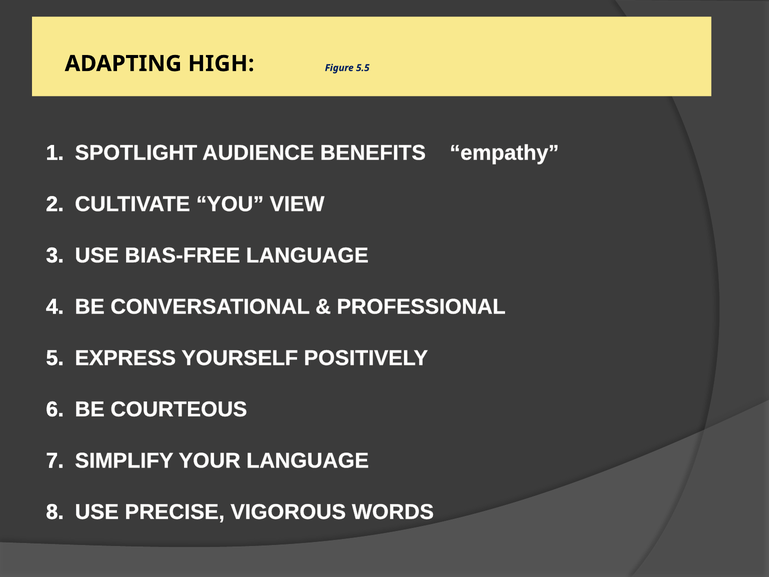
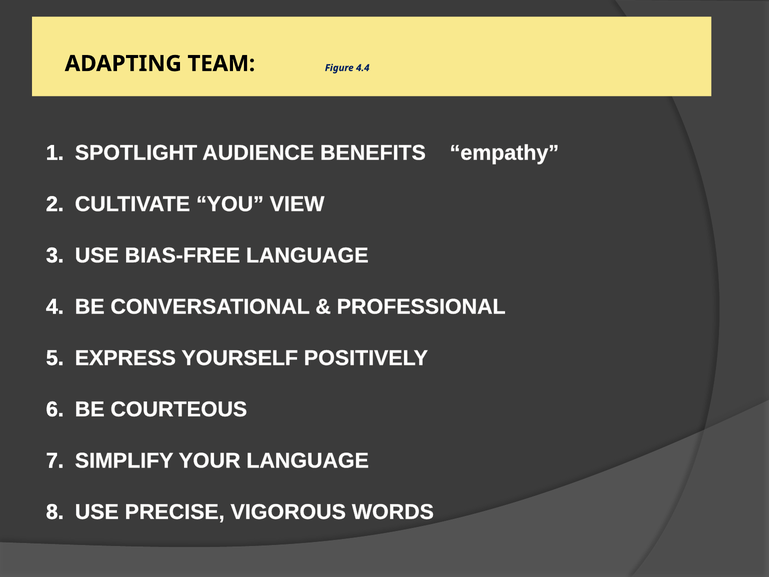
HIGH: HIGH -> TEAM
5.5: 5.5 -> 4.4
